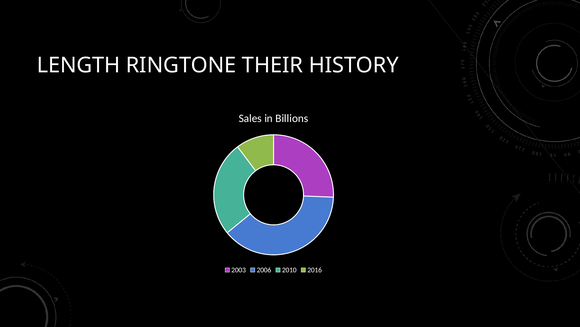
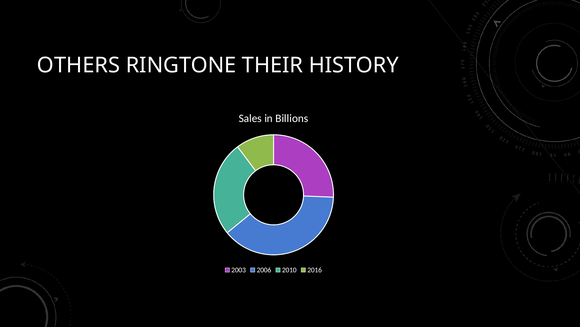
LENGTH: LENGTH -> OTHERS
